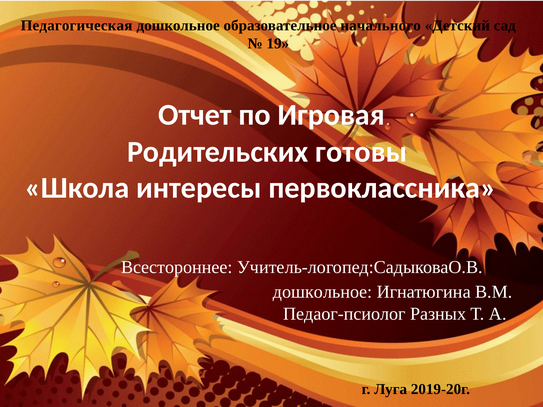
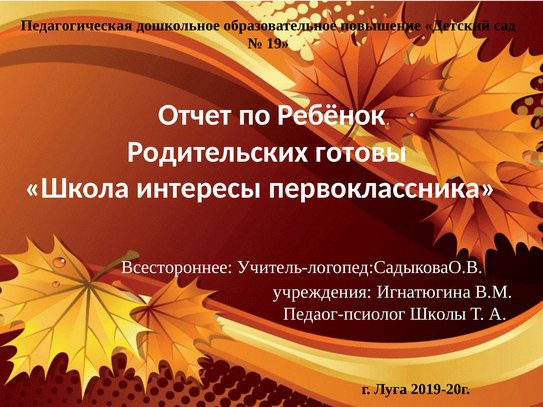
начального: начального -> повышение
Игровая: Игровая -> Ребёнок
дошкольное at (323, 292): дошкольное -> учреждения
Разных: Разных -> Школы
